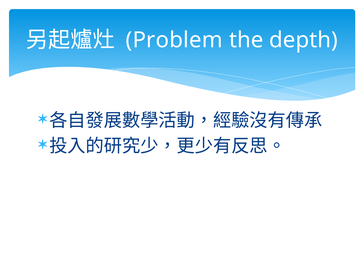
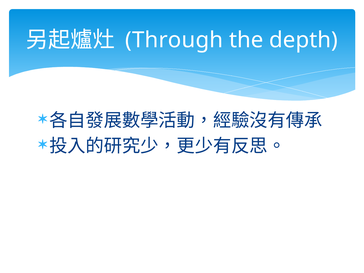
Problem: Problem -> Through
